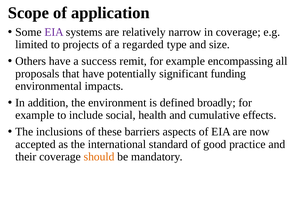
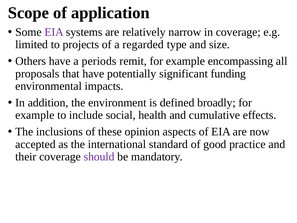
success: success -> periods
barriers: barriers -> opinion
should colour: orange -> purple
